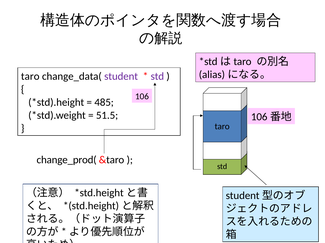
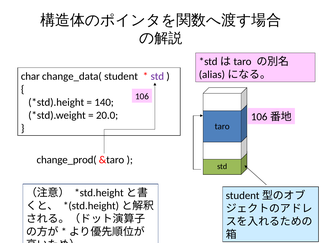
taro at (30, 77): taro -> char
student colour: purple -> black
485: 485 -> 140
51.5: 51.5 -> 20.0
